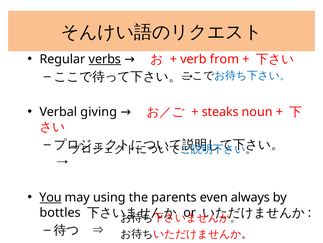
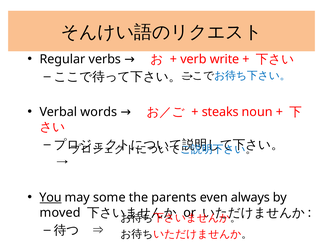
verbs underline: present -> none
from: from -> write
giving: giving -> words
using: using -> some
bottles: bottles -> moved
